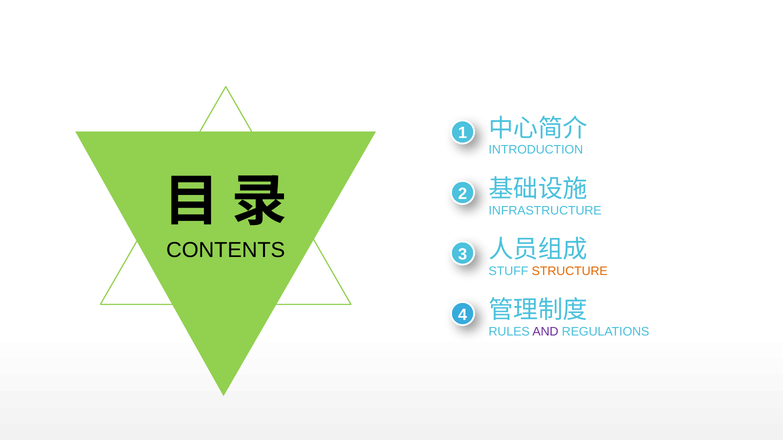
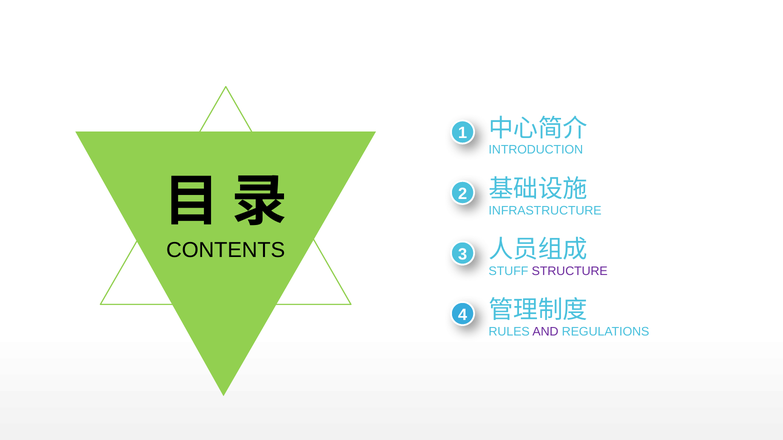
STRUCTURE colour: orange -> purple
